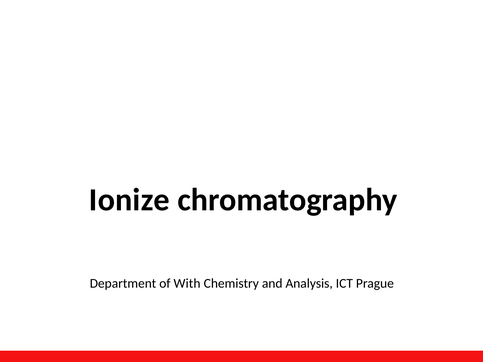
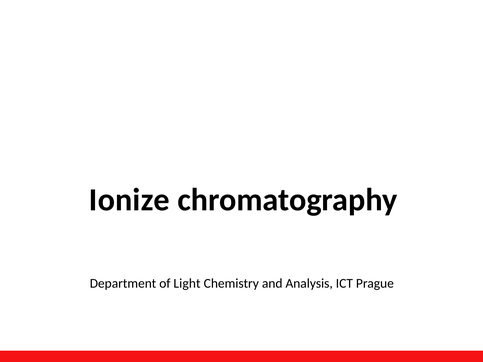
With: With -> Light
